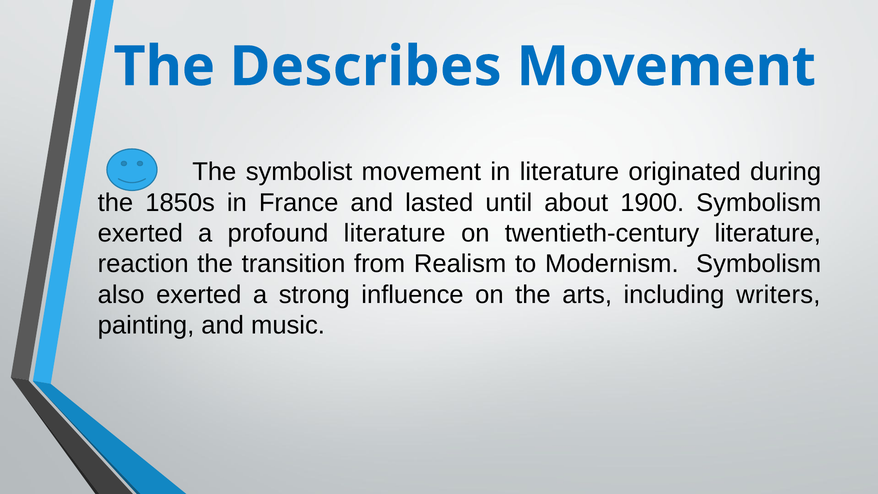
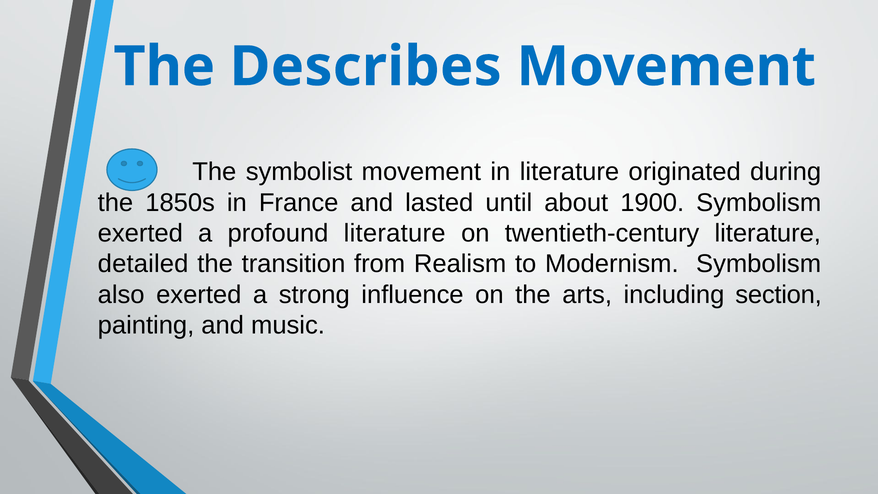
reaction: reaction -> detailed
writers: writers -> section
